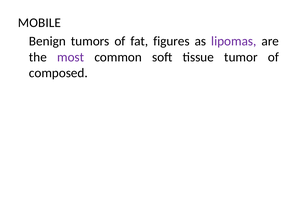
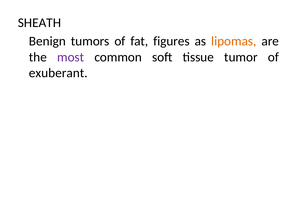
MOBILE: MOBILE -> SHEATH
lipomas colour: purple -> orange
composed: composed -> exuberant
